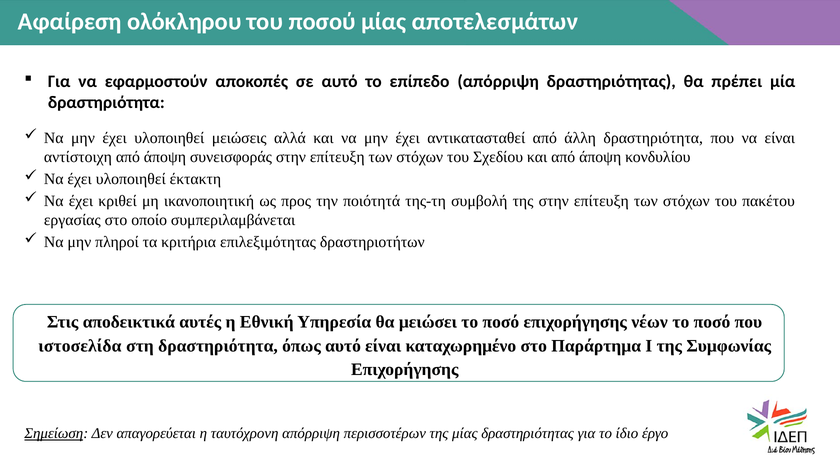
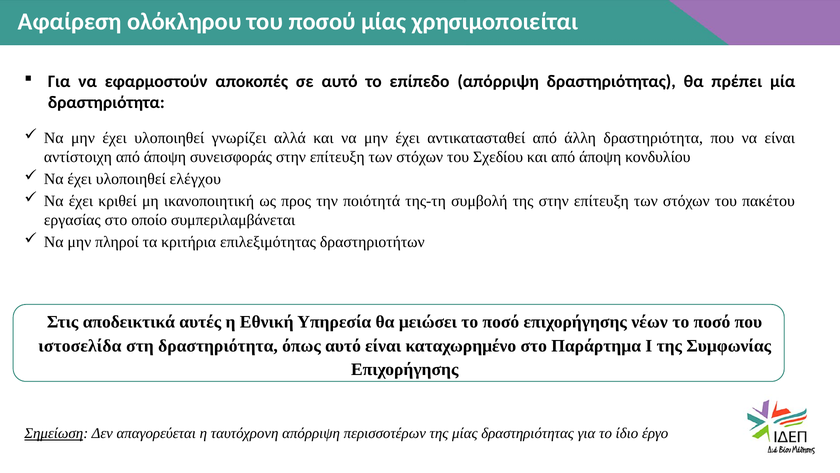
αποτελεσμάτων: αποτελεσμάτων -> χρησιμοποιείται
μειώσεις: μειώσεις -> γνωρίζει
έκτακτη: έκτακτη -> ελέγχου
